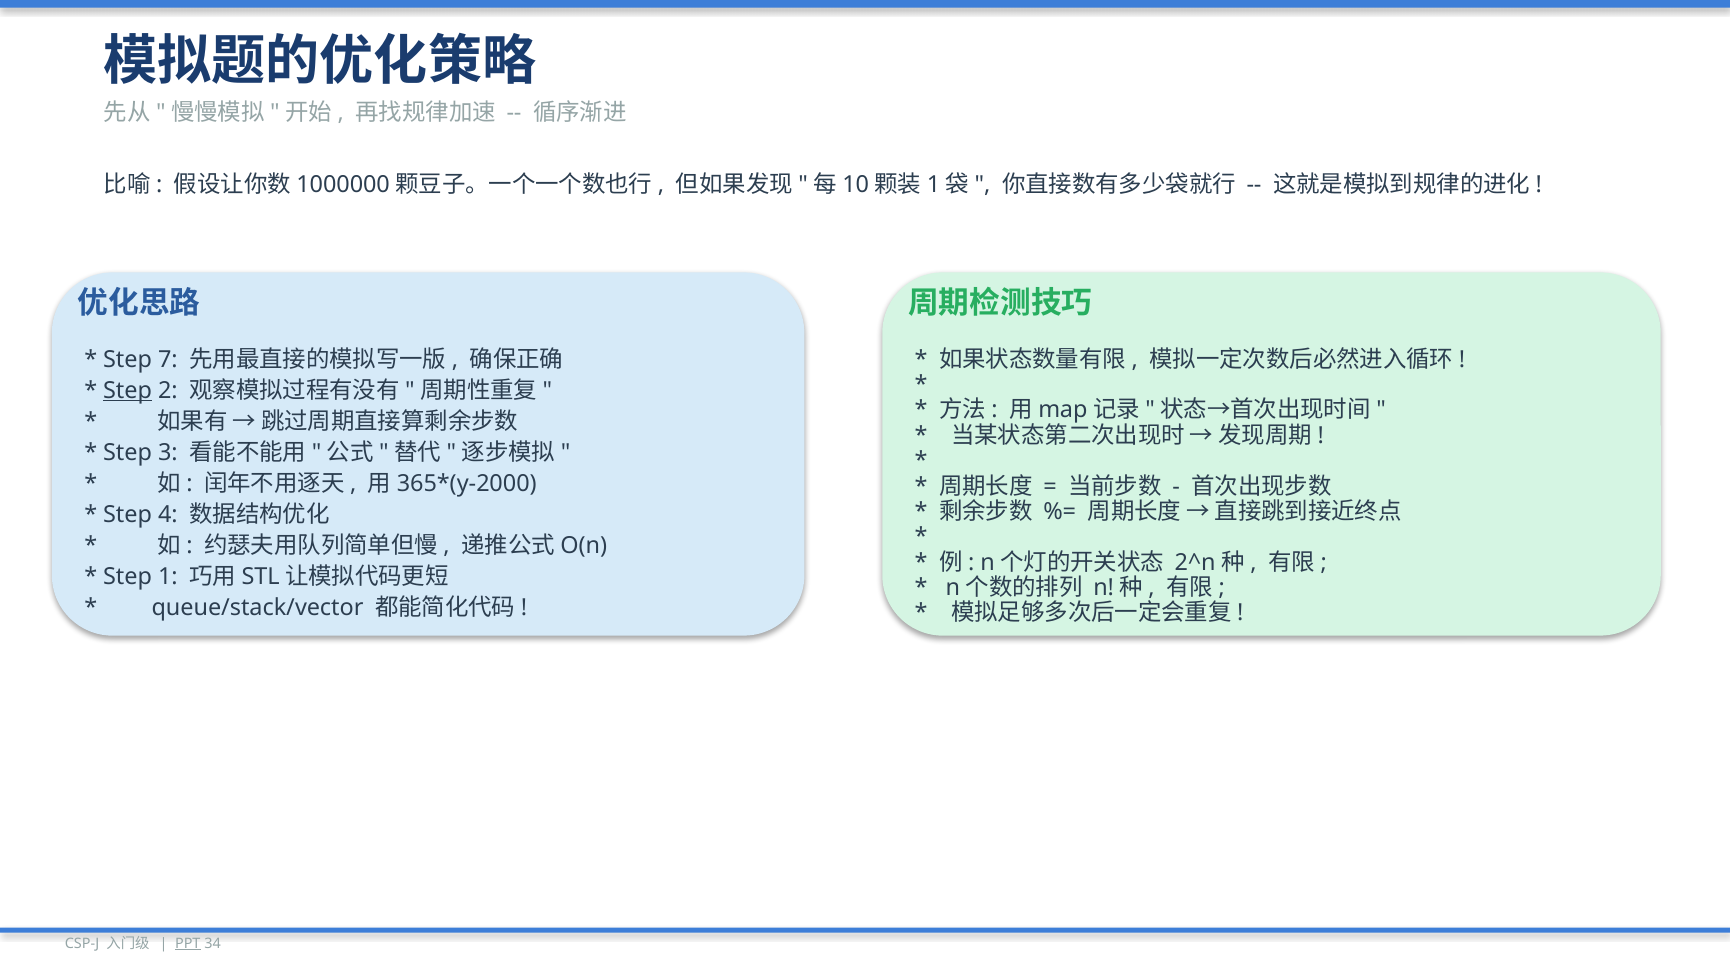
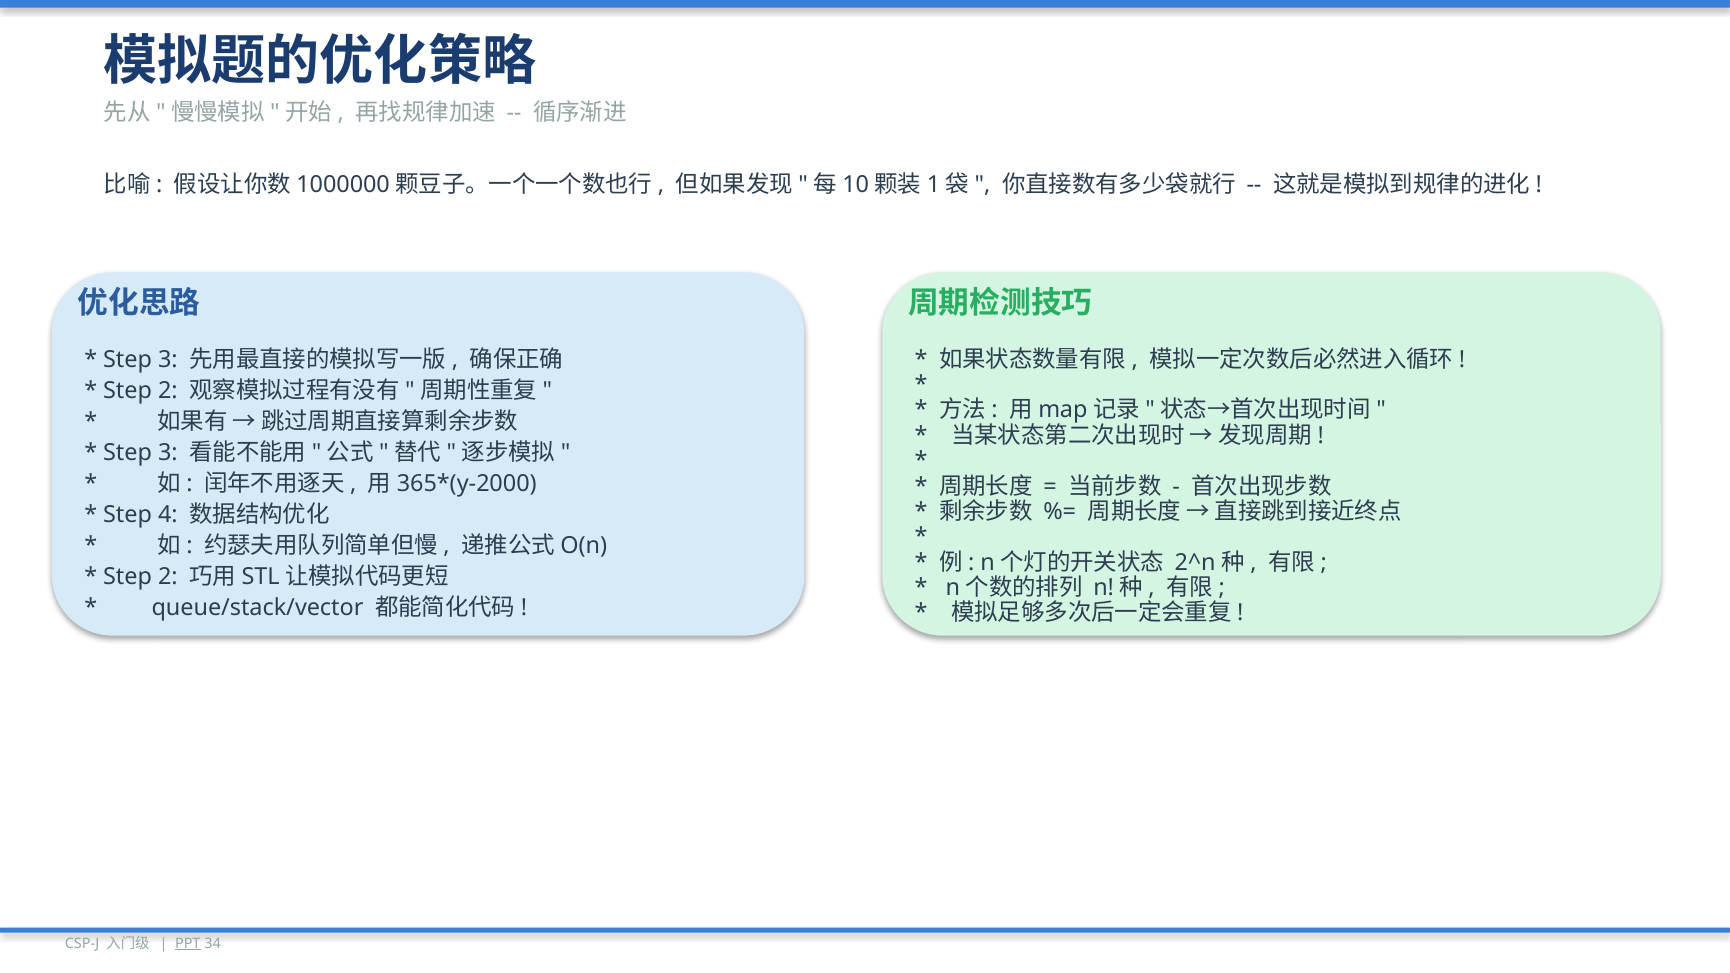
7 at (168, 360): 7 -> 3
Step at (128, 391) underline: present -> none
1 at (168, 577): 1 -> 2
